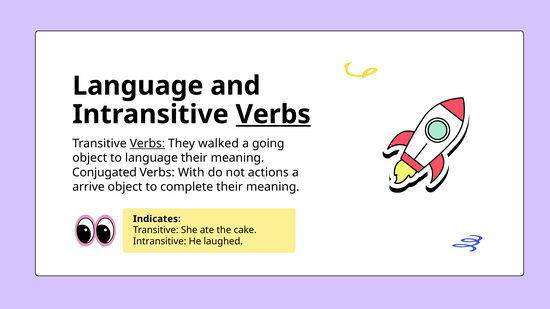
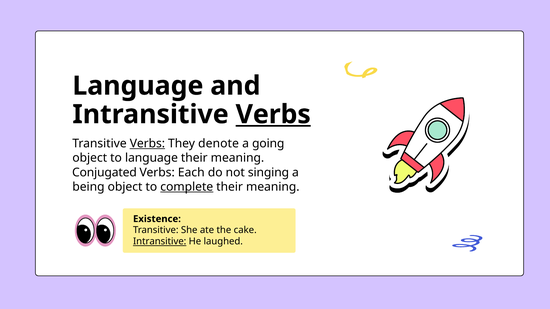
walked: walked -> denote
With: With -> Each
actions: actions -> singing
arrive: arrive -> being
complete underline: none -> present
Indicates: Indicates -> Existence
Intransitive at (160, 242) underline: none -> present
